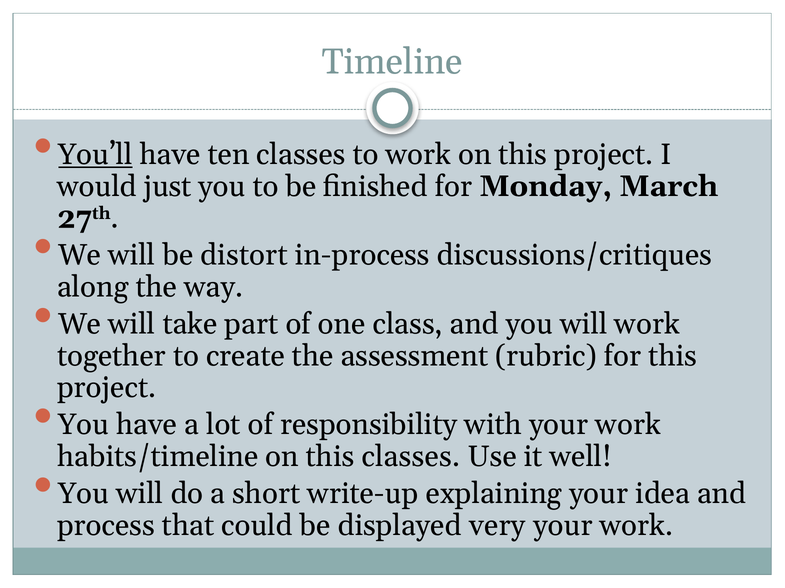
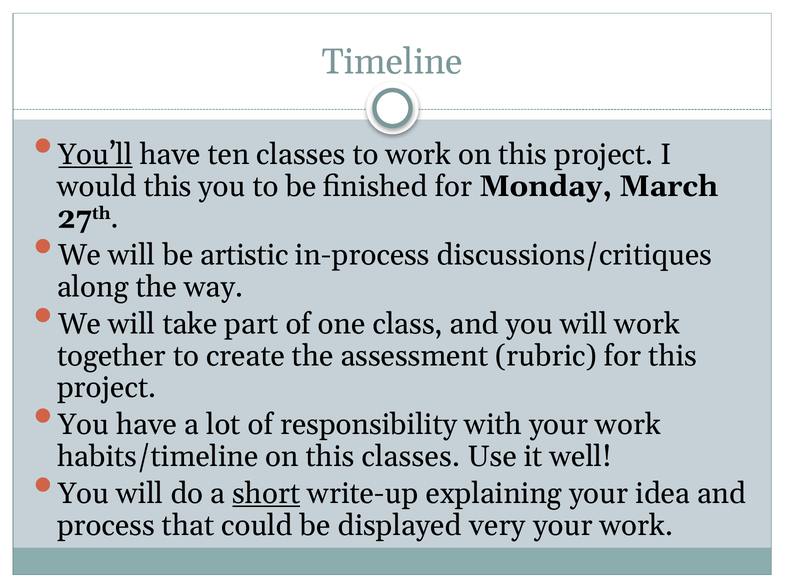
would just: just -> this
distort: distort -> artistic
short underline: none -> present
